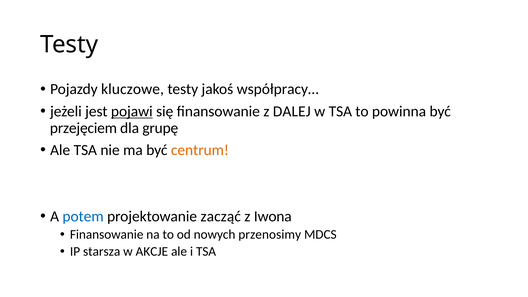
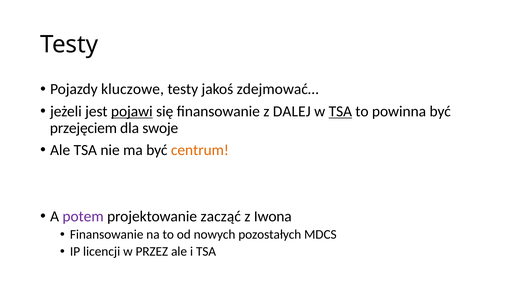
współpracy…: współpracy… -> zdejmować…
TSA at (340, 111) underline: none -> present
grupę: grupę -> swoje
potem colour: blue -> purple
przenosimy: przenosimy -> pozostałych
starsza: starsza -> licencji
AKCJE: AKCJE -> PRZEZ
